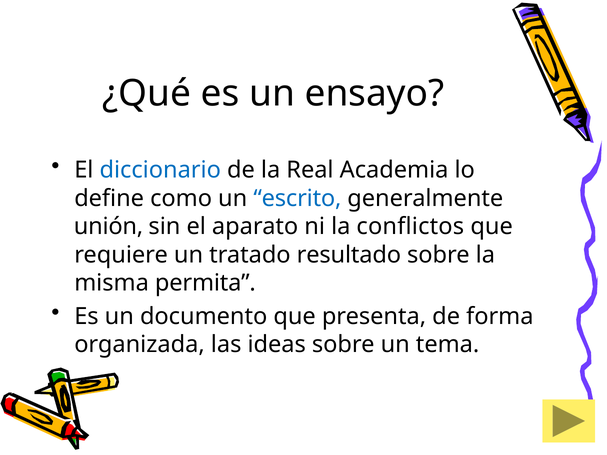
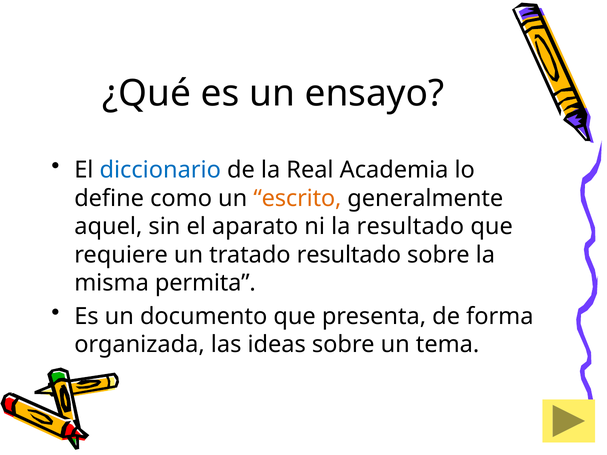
escrito colour: blue -> orange
unión: unión -> aquel
la conflictos: conflictos -> resultado
